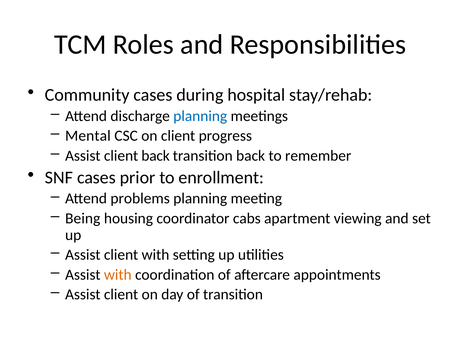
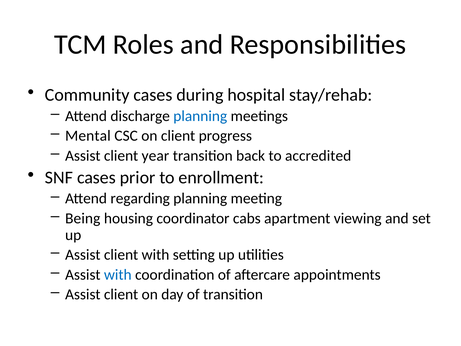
client back: back -> year
remember: remember -> accredited
problems: problems -> regarding
with at (118, 274) colour: orange -> blue
